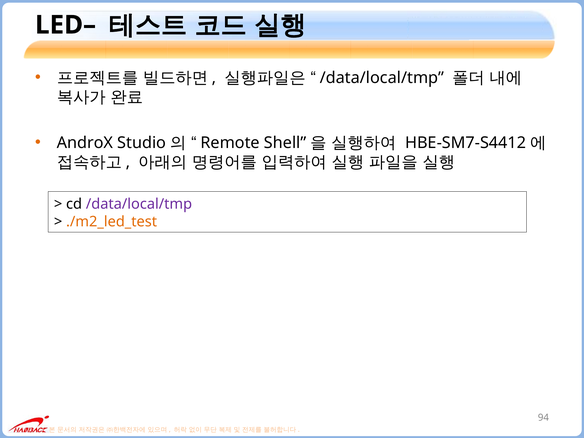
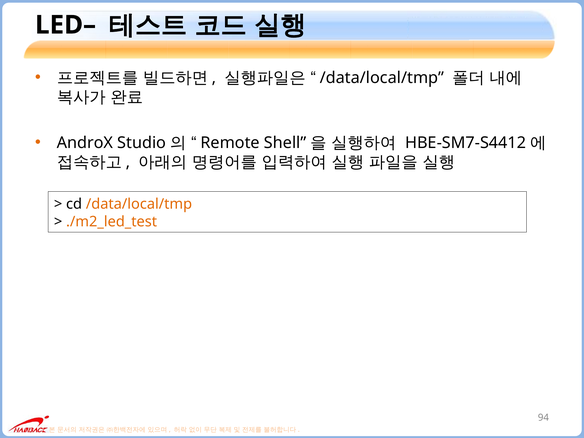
/data/local/tmp at (139, 204) colour: purple -> orange
